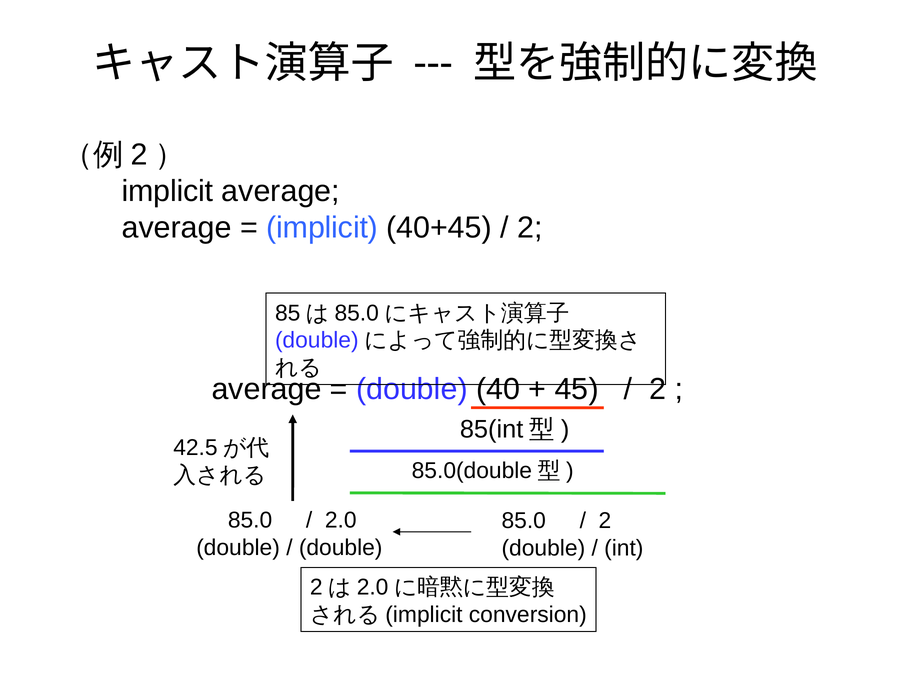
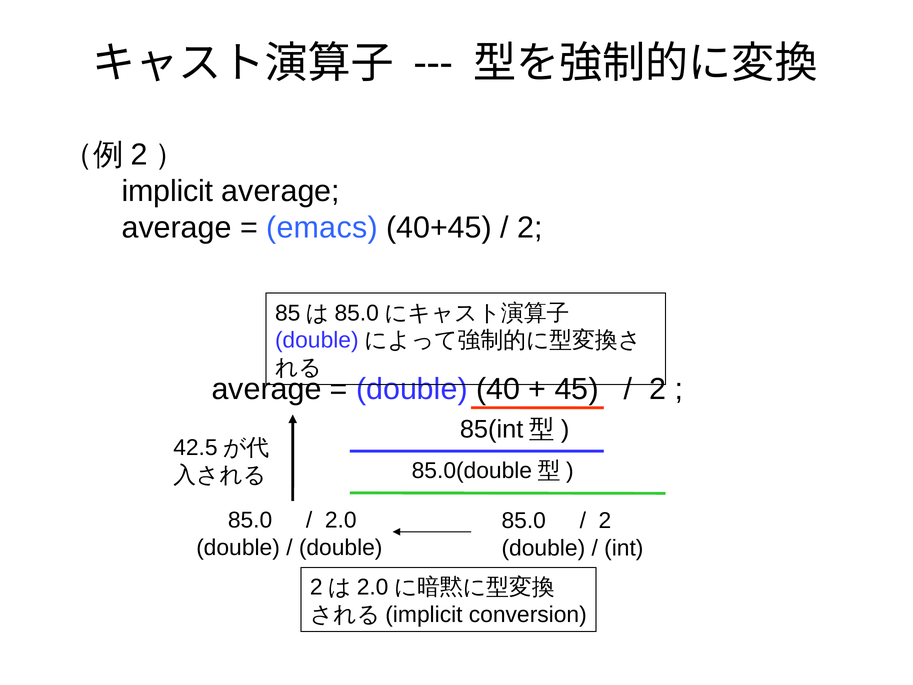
implicit at (322, 228): implicit -> emacs
